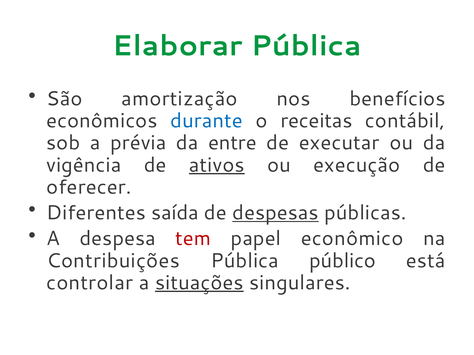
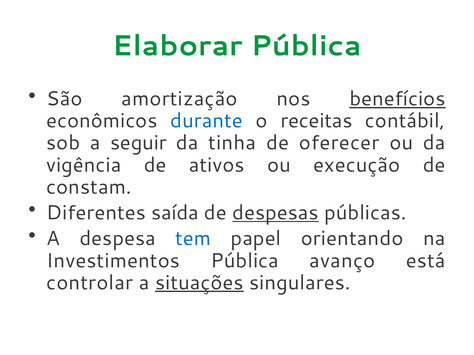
benefícios underline: none -> present
prévia: prévia -> seguir
entre: entre -> tinha
executar: executar -> oferecer
ativos underline: present -> none
oferecer: oferecer -> constam
tem colour: red -> blue
econômico: econômico -> orientando
Contribuições: Contribuições -> Investimentos
público: público -> avanço
